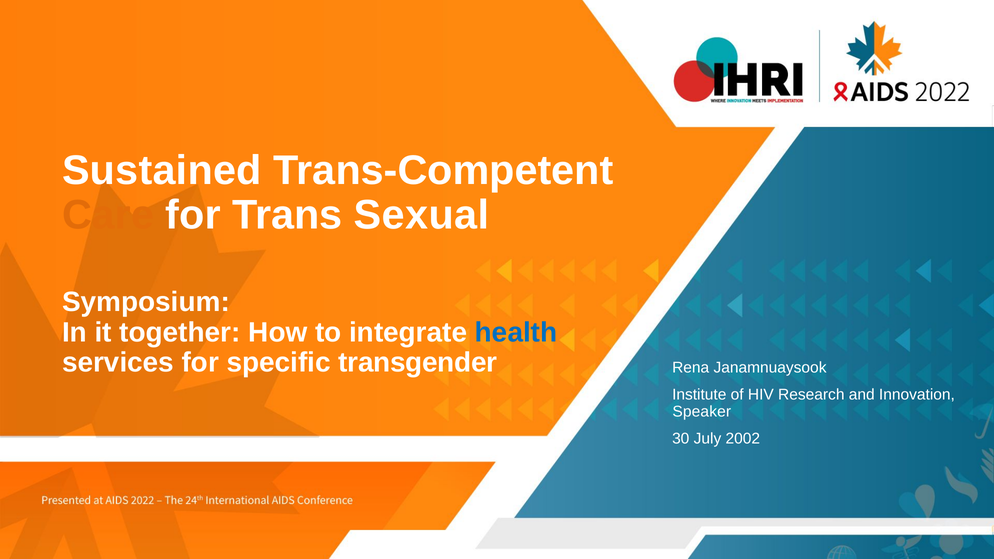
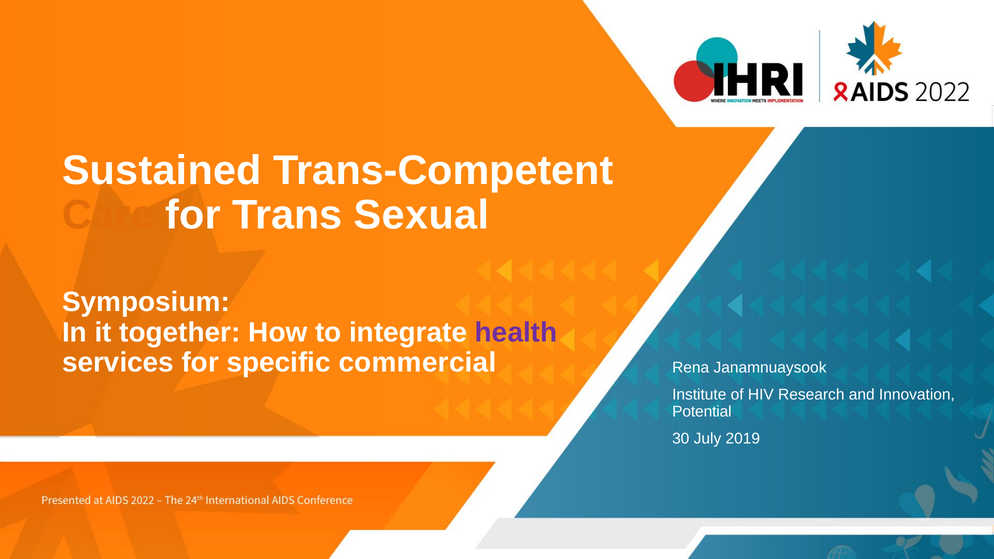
health colour: blue -> purple
transgender: transgender -> commercial
Speaker: Speaker -> Potential
2002: 2002 -> 2019
